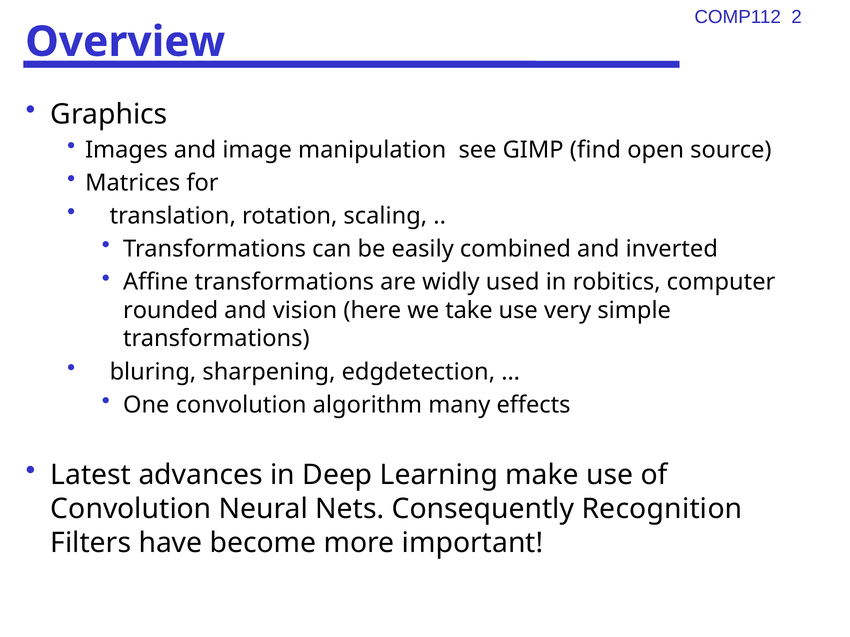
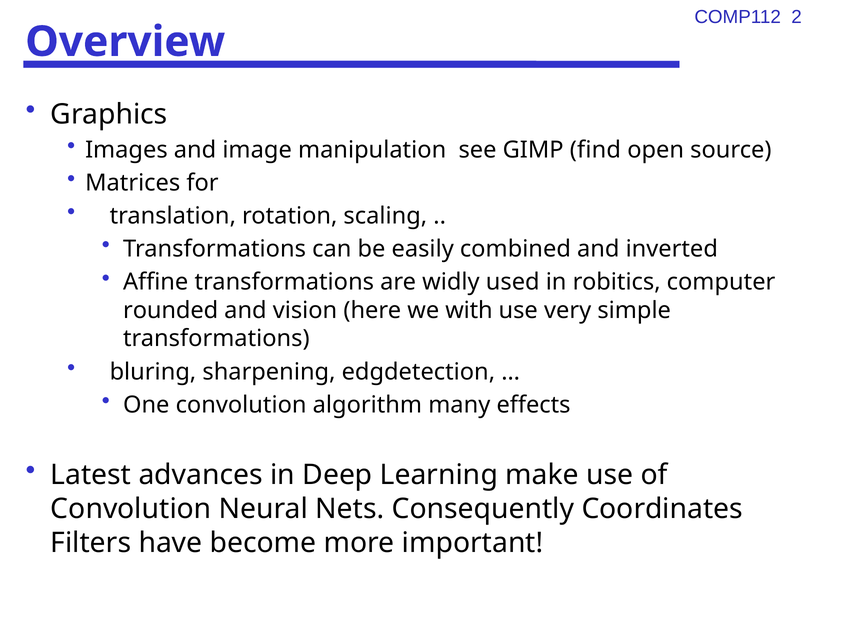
take: take -> with
Recognition: Recognition -> Coordinates
